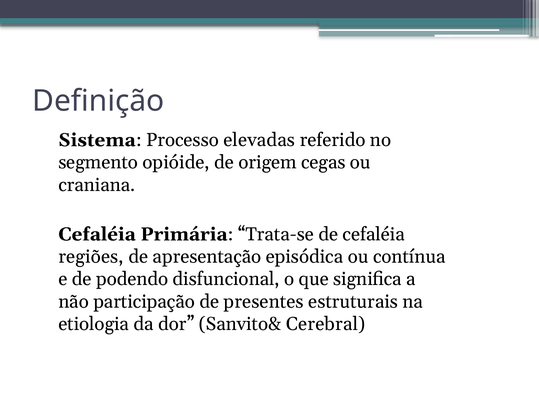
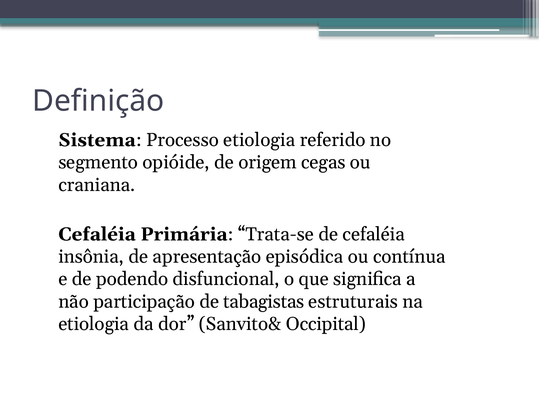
Processo elevadas: elevadas -> etiologia
regiões: regiões -> insônia
presentes: presentes -> tabagistas
Cerebral: Cerebral -> Occipital
